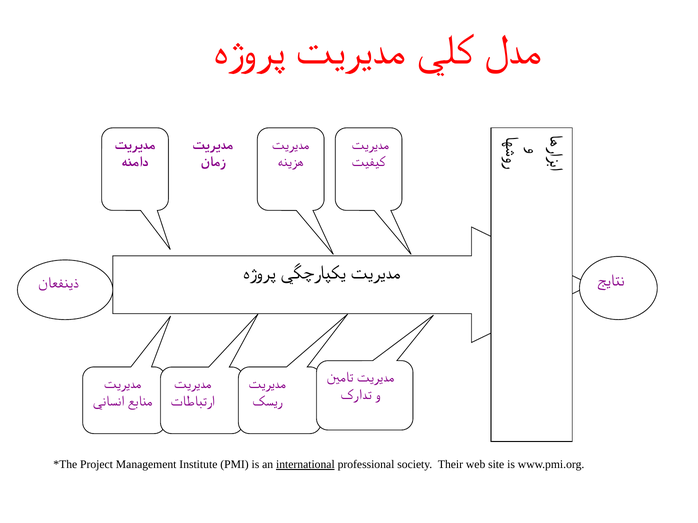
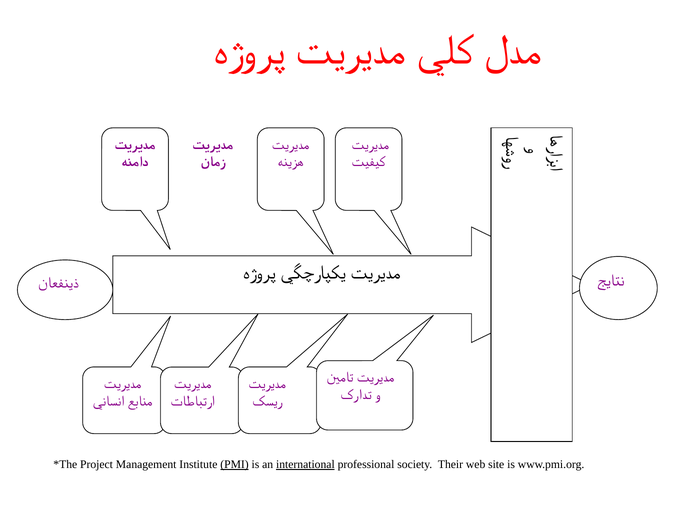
PMI underline: none -> present
